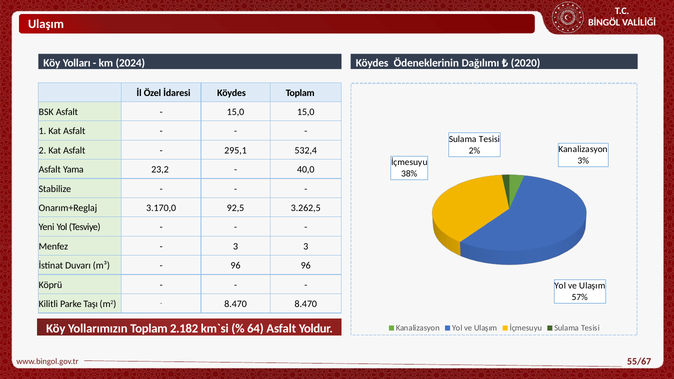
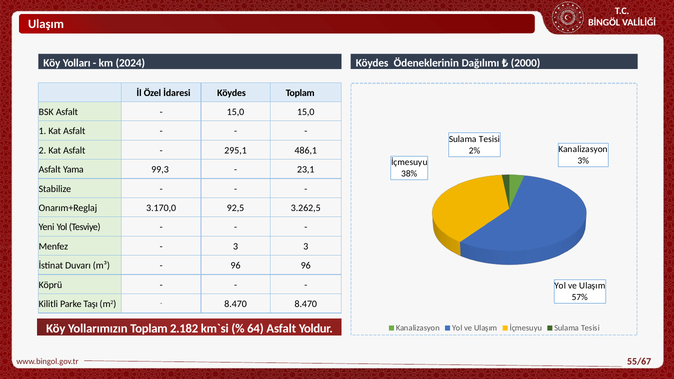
2020: 2020 -> 2000
532,4: 532,4 -> 486,1
23,2: 23,2 -> 99,3
40,0: 40,0 -> 23,1
